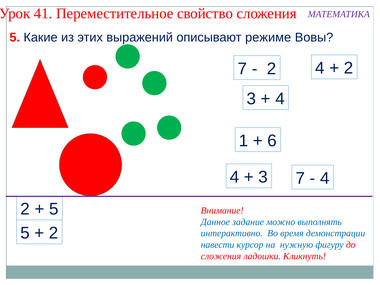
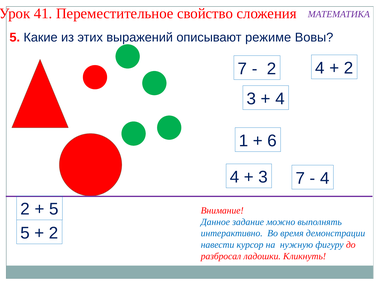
сложения at (221, 256): сложения -> разбросал
